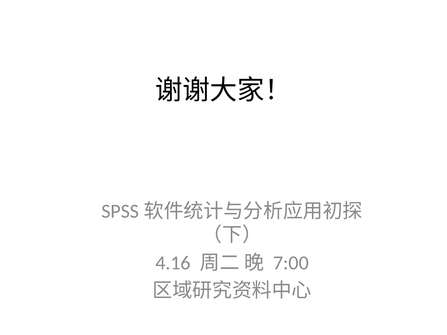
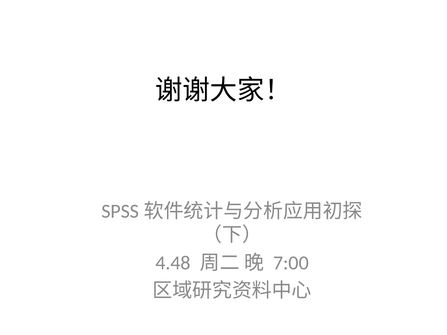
4.16: 4.16 -> 4.48
